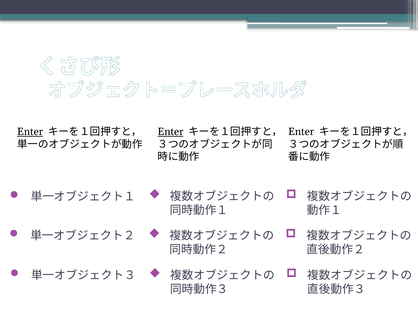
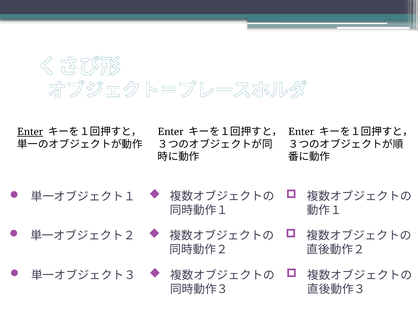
Enter at (171, 131) underline: present -> none
